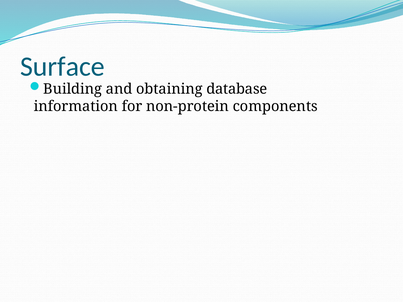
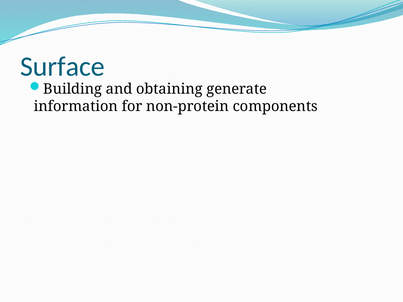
database: database -> generate
